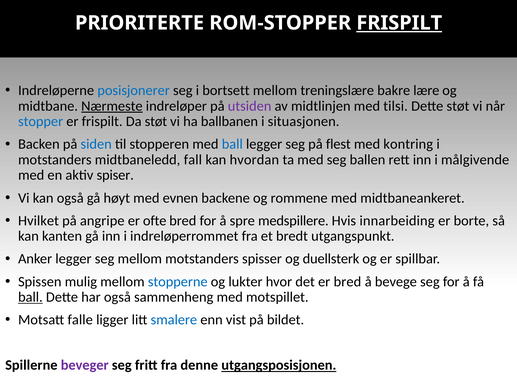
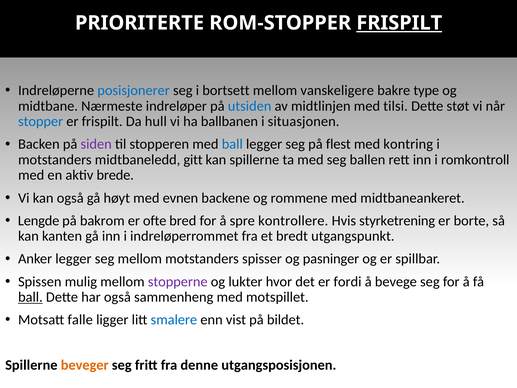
treningslære: treningslære -> vanskeligere
lære: lære -> type
Nærmeste underline: present -> none
utsiden colour: purple -> blue
Da støt: støt -> hull
siden colour: blue -> purple
fall: fall -> gitt
kan hvordan: hvordan -> spillerne
målgivende: målgivende -> romkontroll
spiser: spiser -> brede
Hvilket: Hvilket -> Lengde
angripe: angripe -> bakrom
medspillere: medspillere -> kontrollere
innarbeiding: innarbeiding -> styrketrening
duellsterk: duellsterk -> pasninger
stopperne colour: blue -> purple
er bred: bred -> fordi
beveger colour: purple -> orange
utgangsposisjonen underline: present -> none
